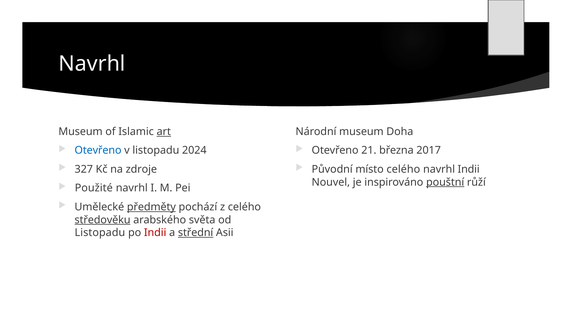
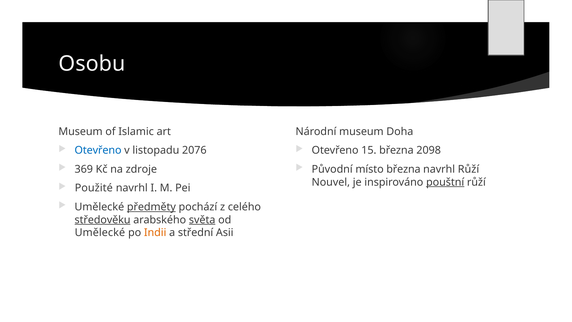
Navrhl at (92, 64): Navrhl -> Osobu
art underline: present -> none
2024: 2024 -> 2076
21: 21 -> 15
2017: 2017 -> 2098
327: 327 -> 369
místo celého: celého -> března
navrhl Indii: Indii -> Růží
světa underline: none -> present
Listopadu at (100, 233): Listopadu -> Umělecké
Indii at (155, 233) colour: red -> orange
střední underline: present -> none
